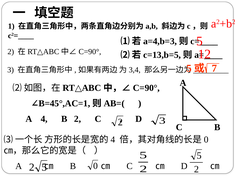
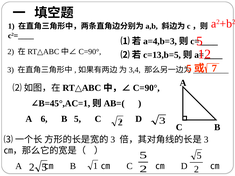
A 4: 4 -> 6
B 2: 2 -> 5
4 at (113, 140): 4 -> 3
0 at (206, 140): 0 -> 3
2 0: 0 -> 1
